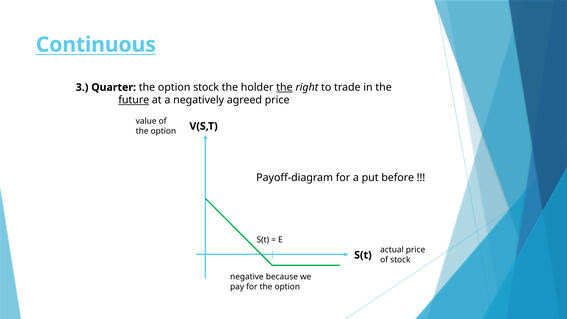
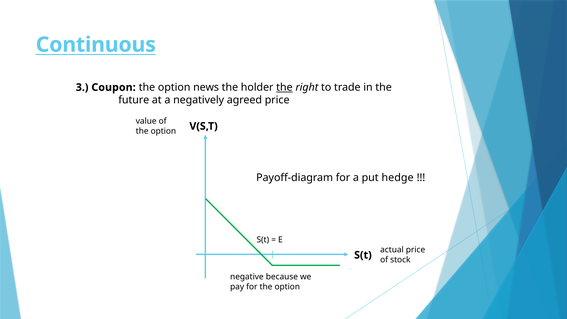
Quarter: Quarter -> Coupon
option stock: stock -> news
future underline: present -> none
before: before -> hedge
